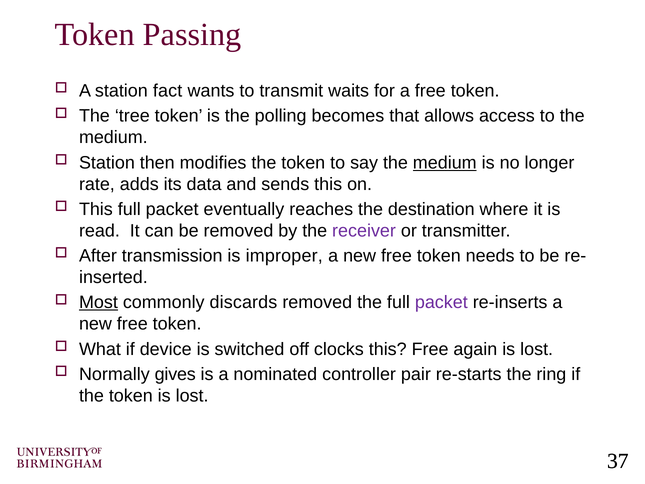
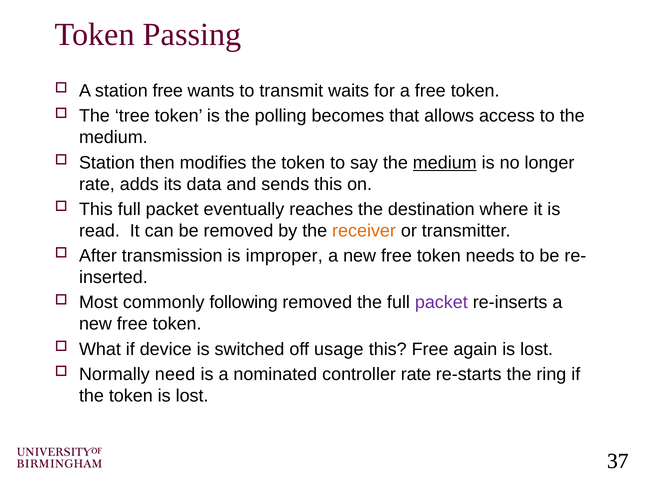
station fact: fact -> free
receiver colour: purple -> orange
Most underline: present -> none
discards: discards -> following
clocks: clocks -> usage
gives: gives -> need
controller pair: pair -> rate
